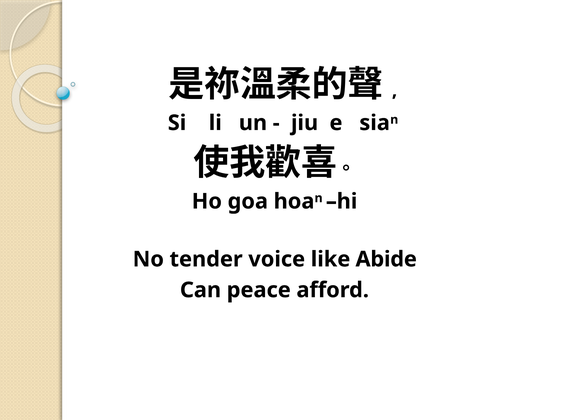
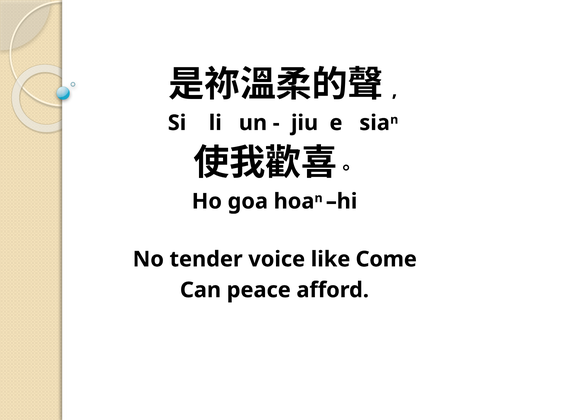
Abide: Abide -> Come
